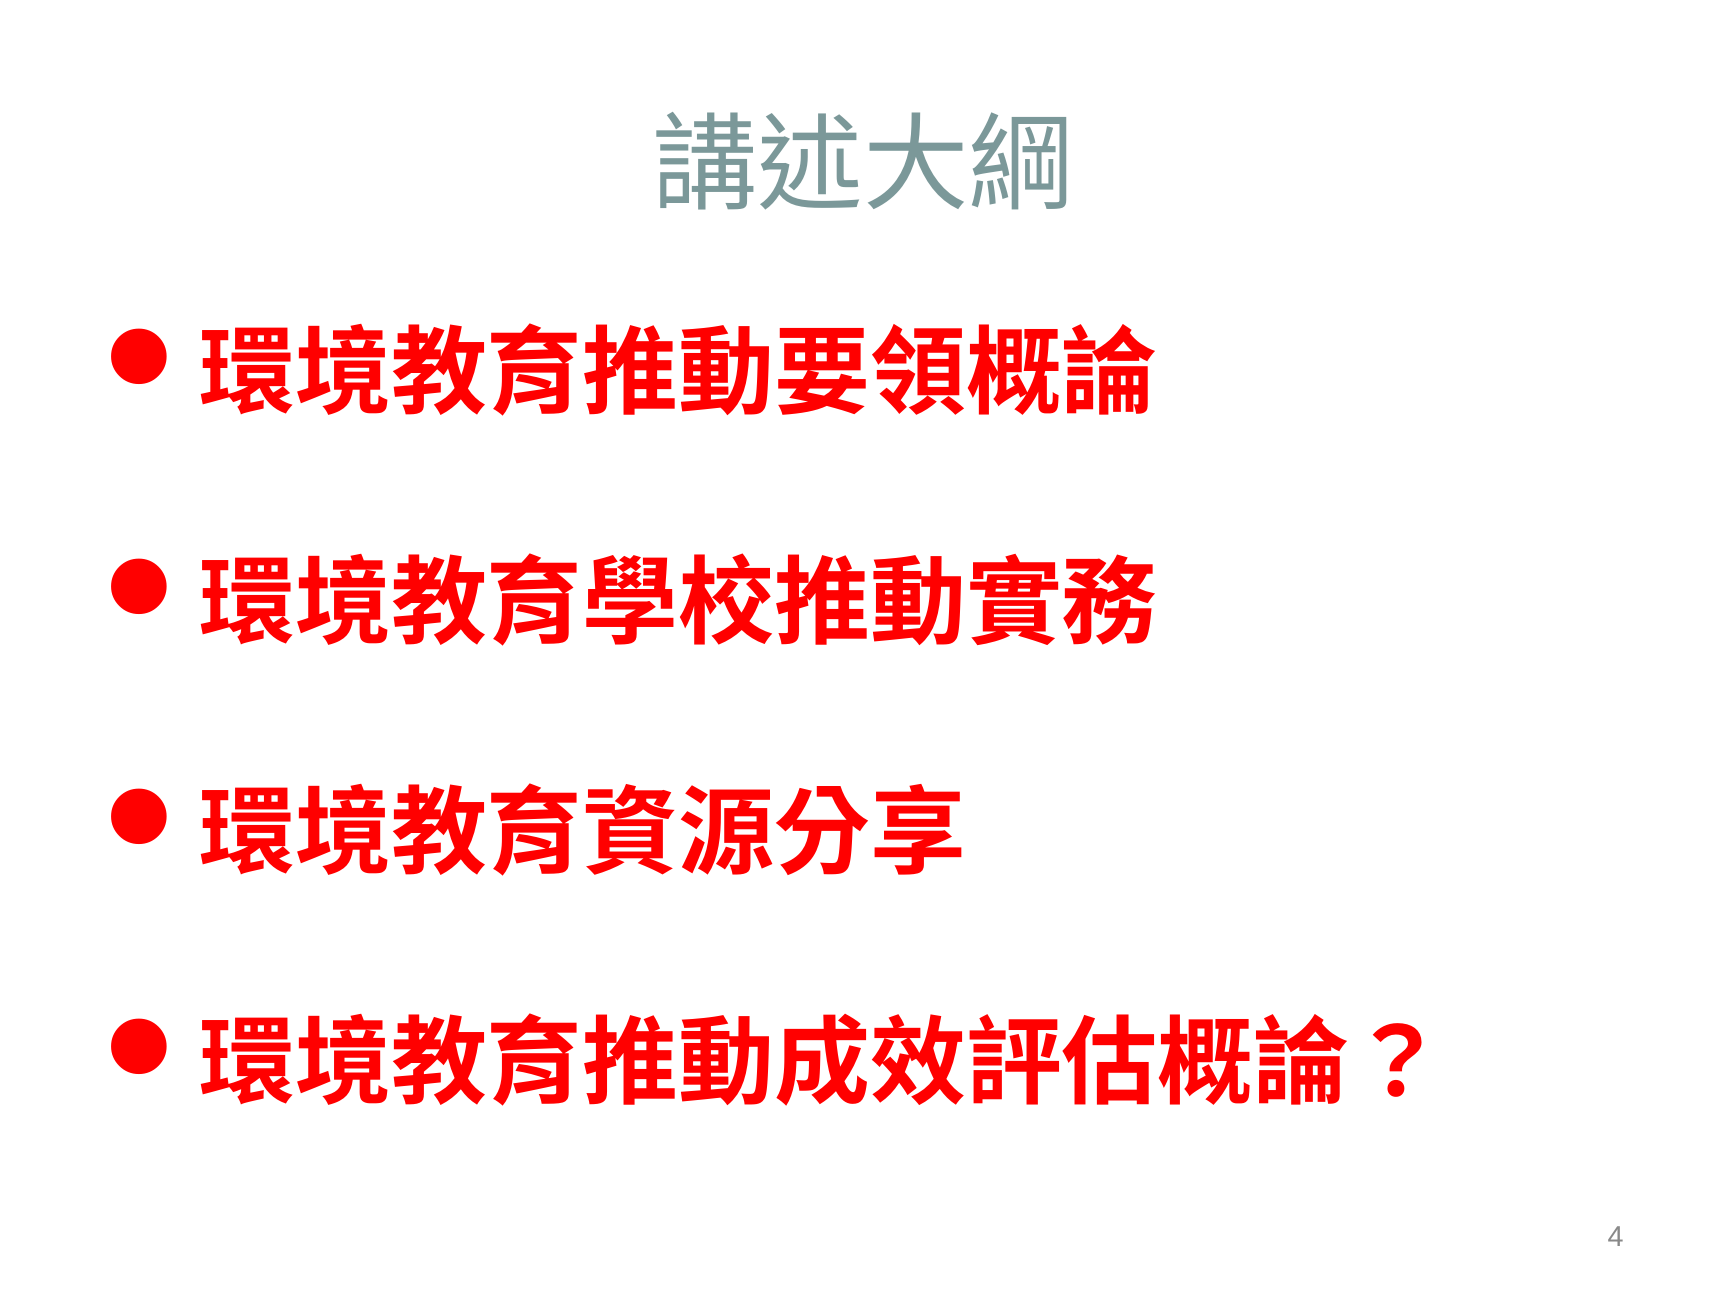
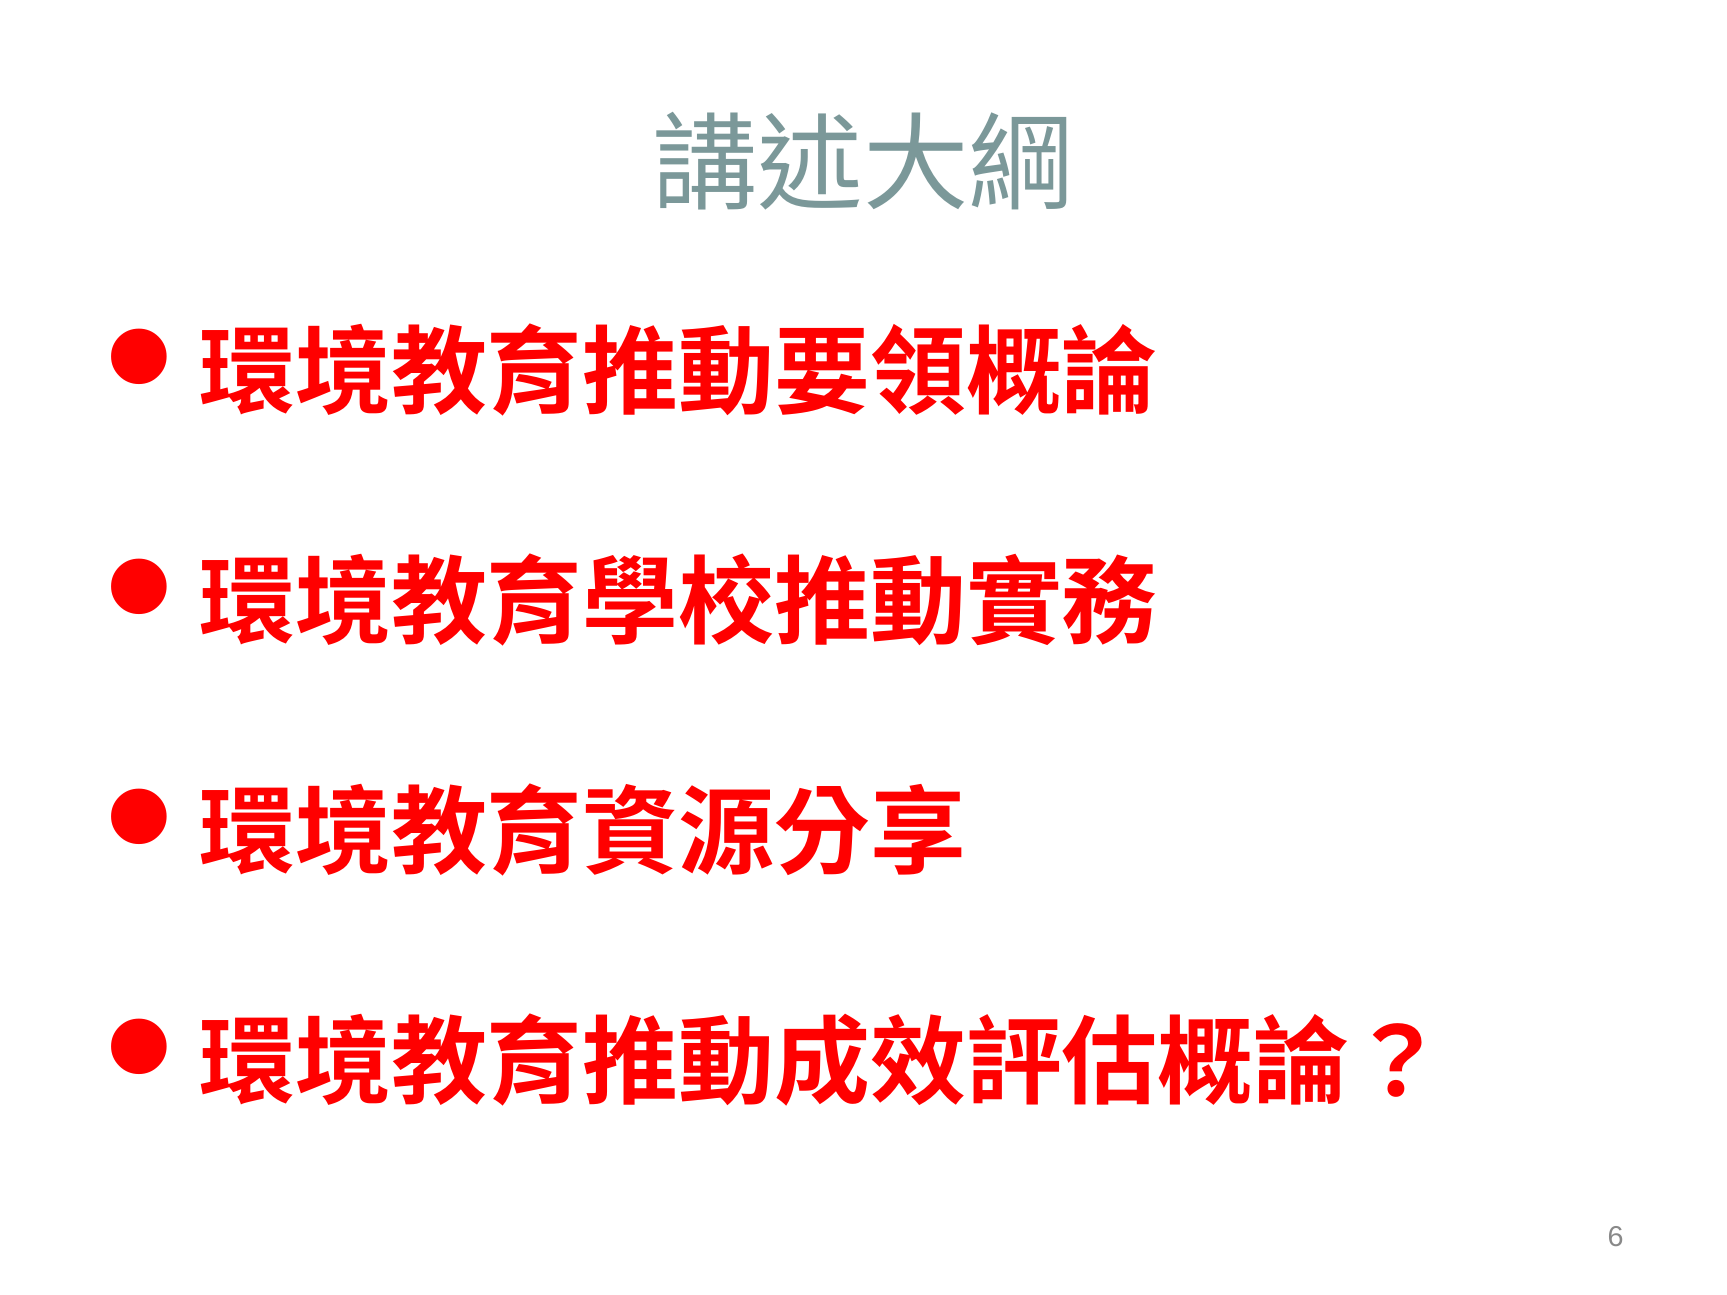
4: 4 -> 6
